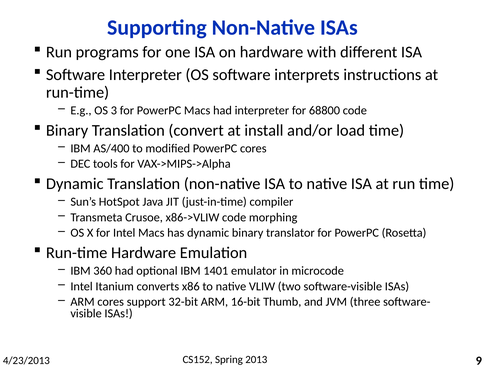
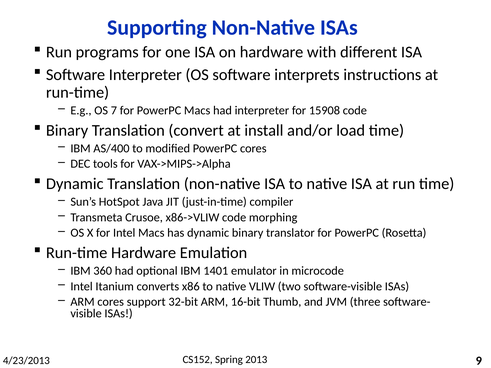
3: 3 -> 7
68800: 68800 -> 15908
